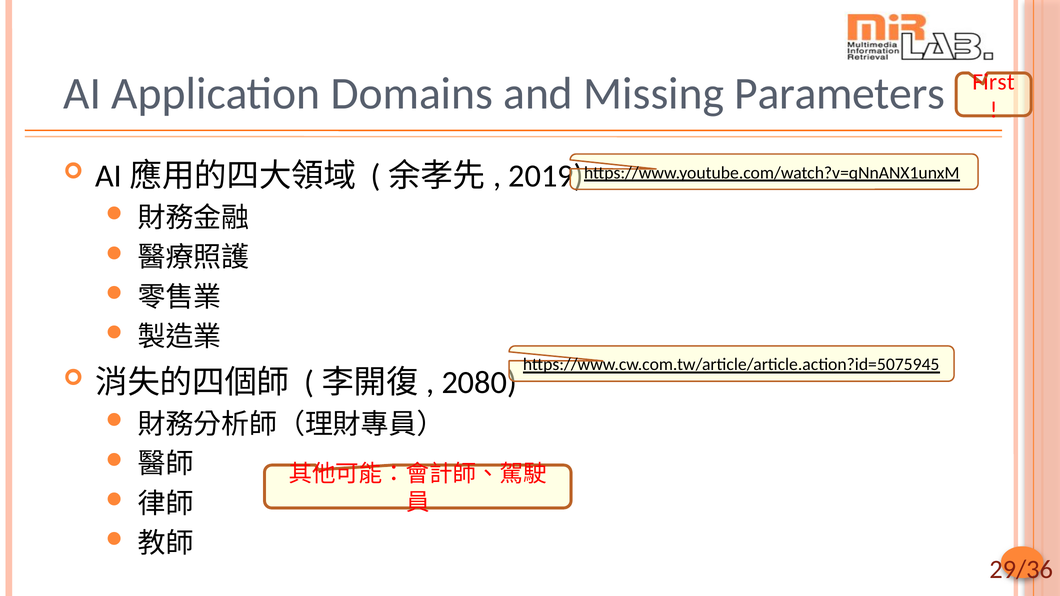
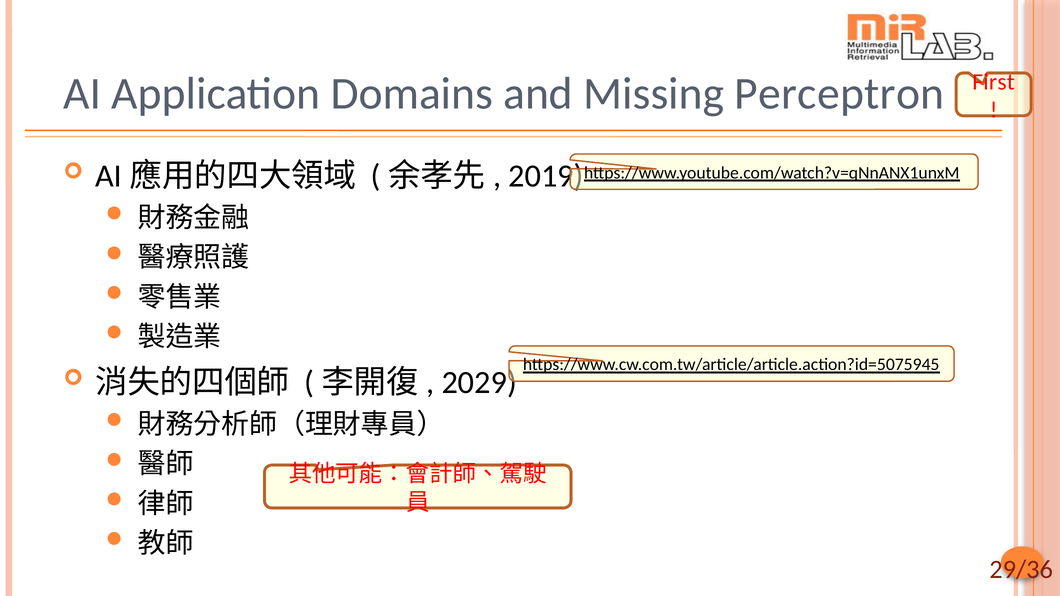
Parameters: Parameters -> Perceptron
2080: 2080 -> 2029
